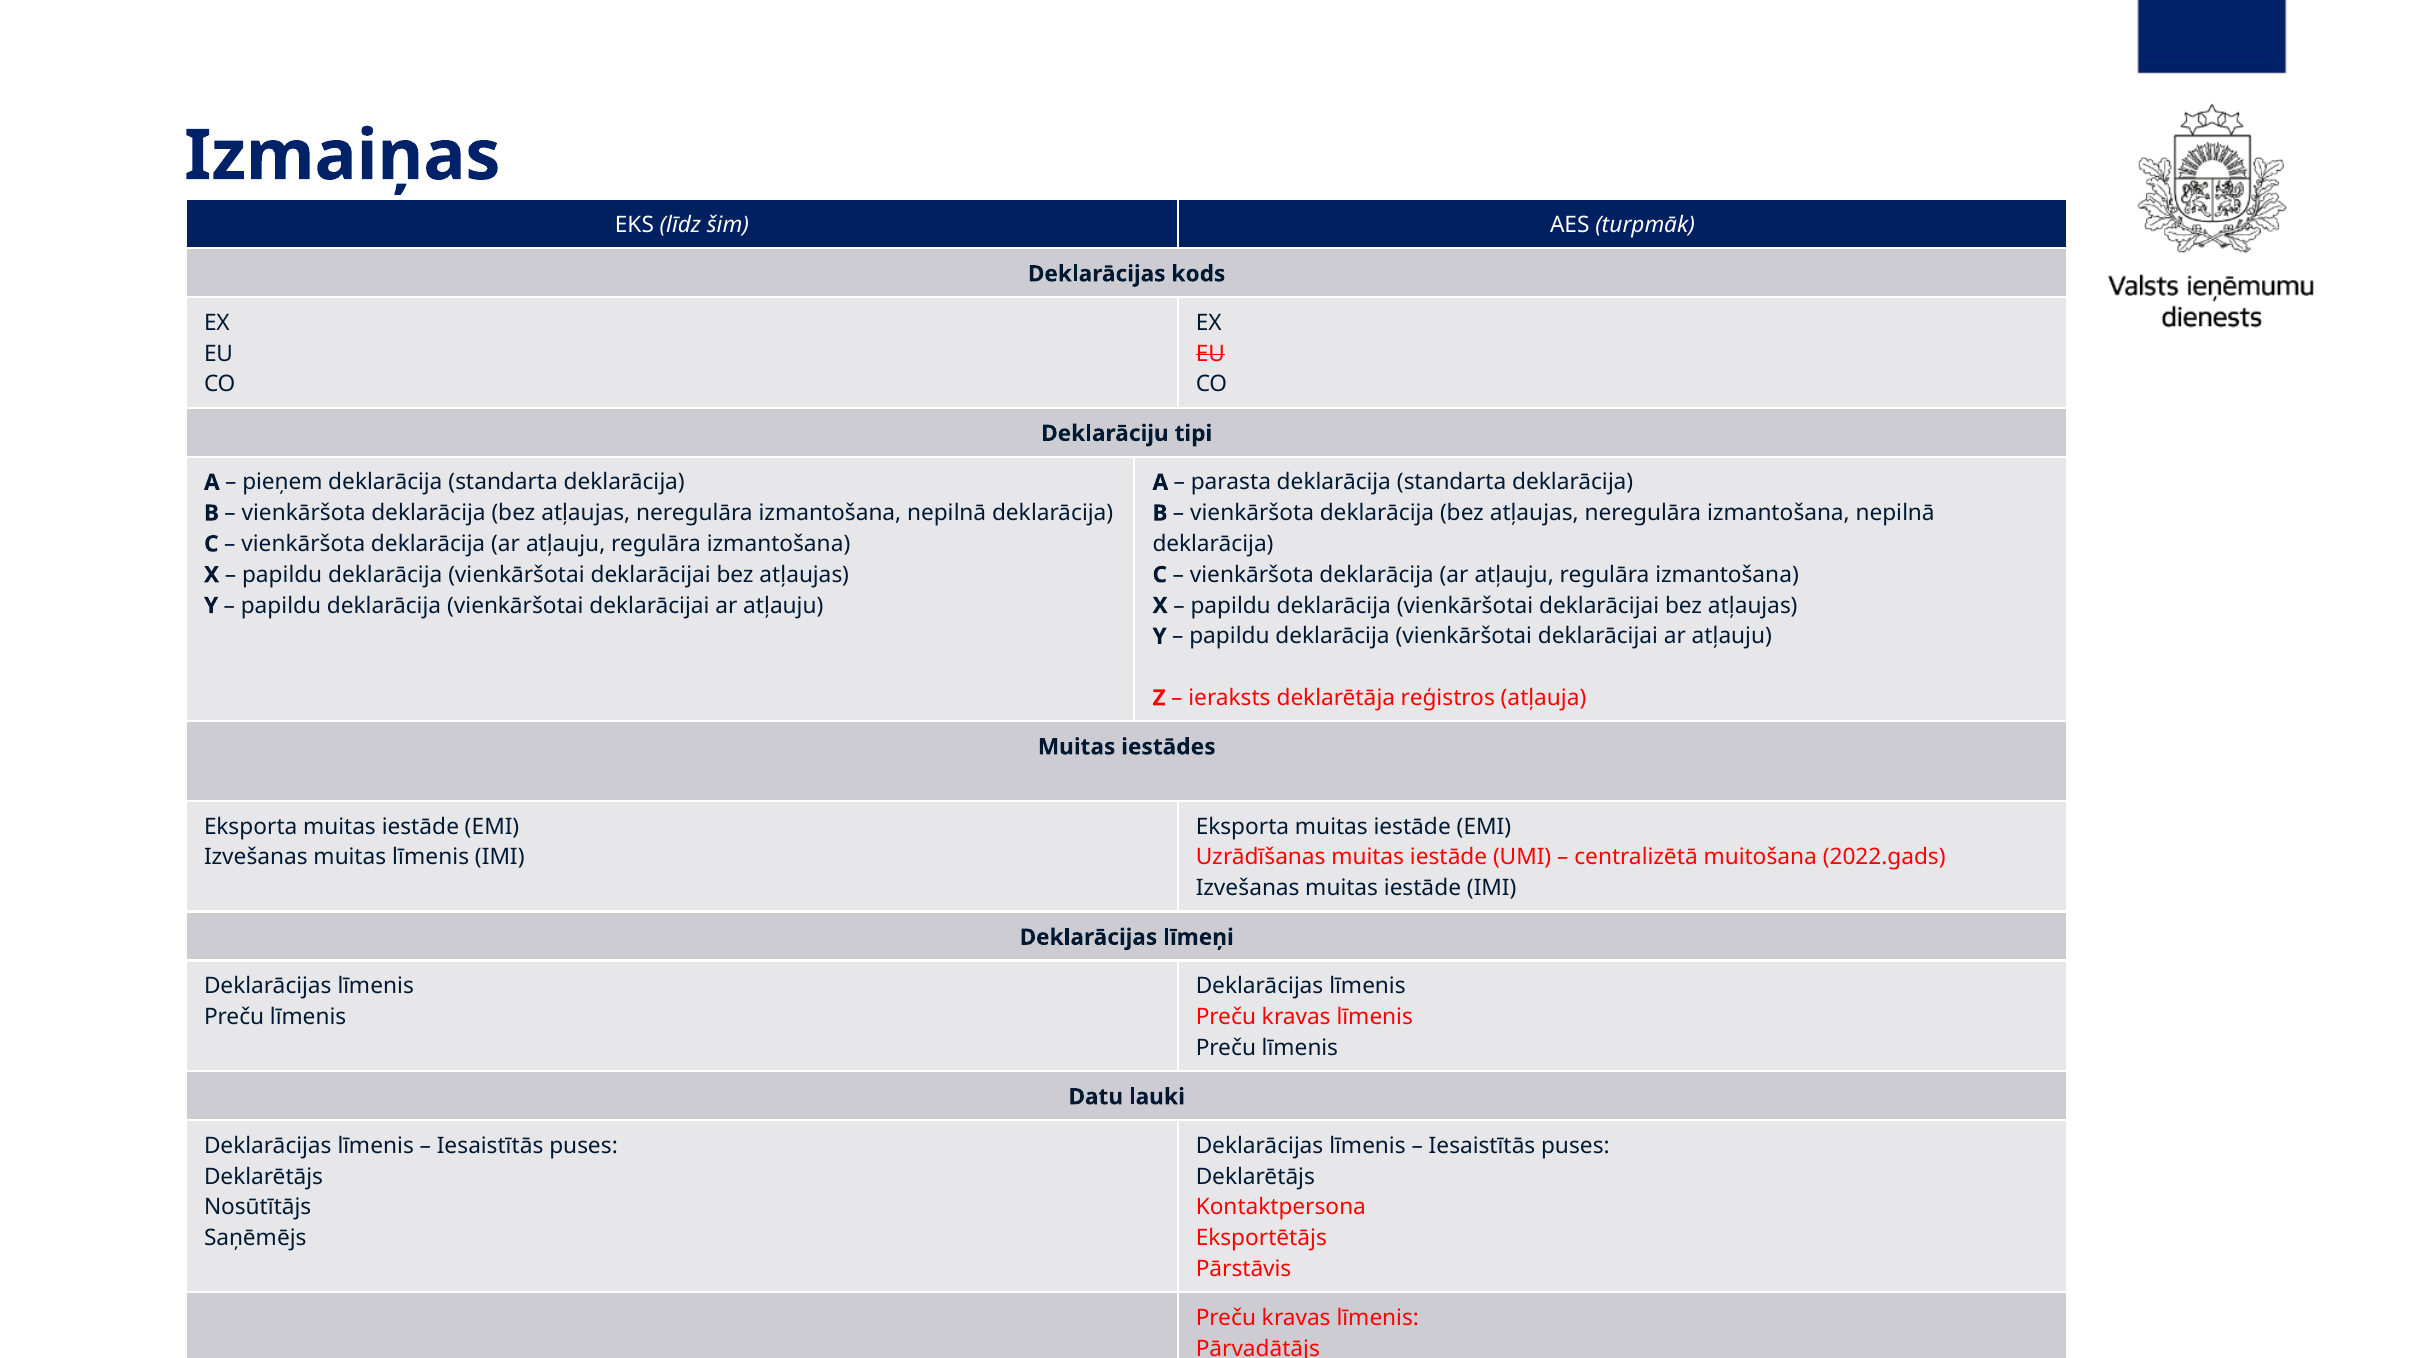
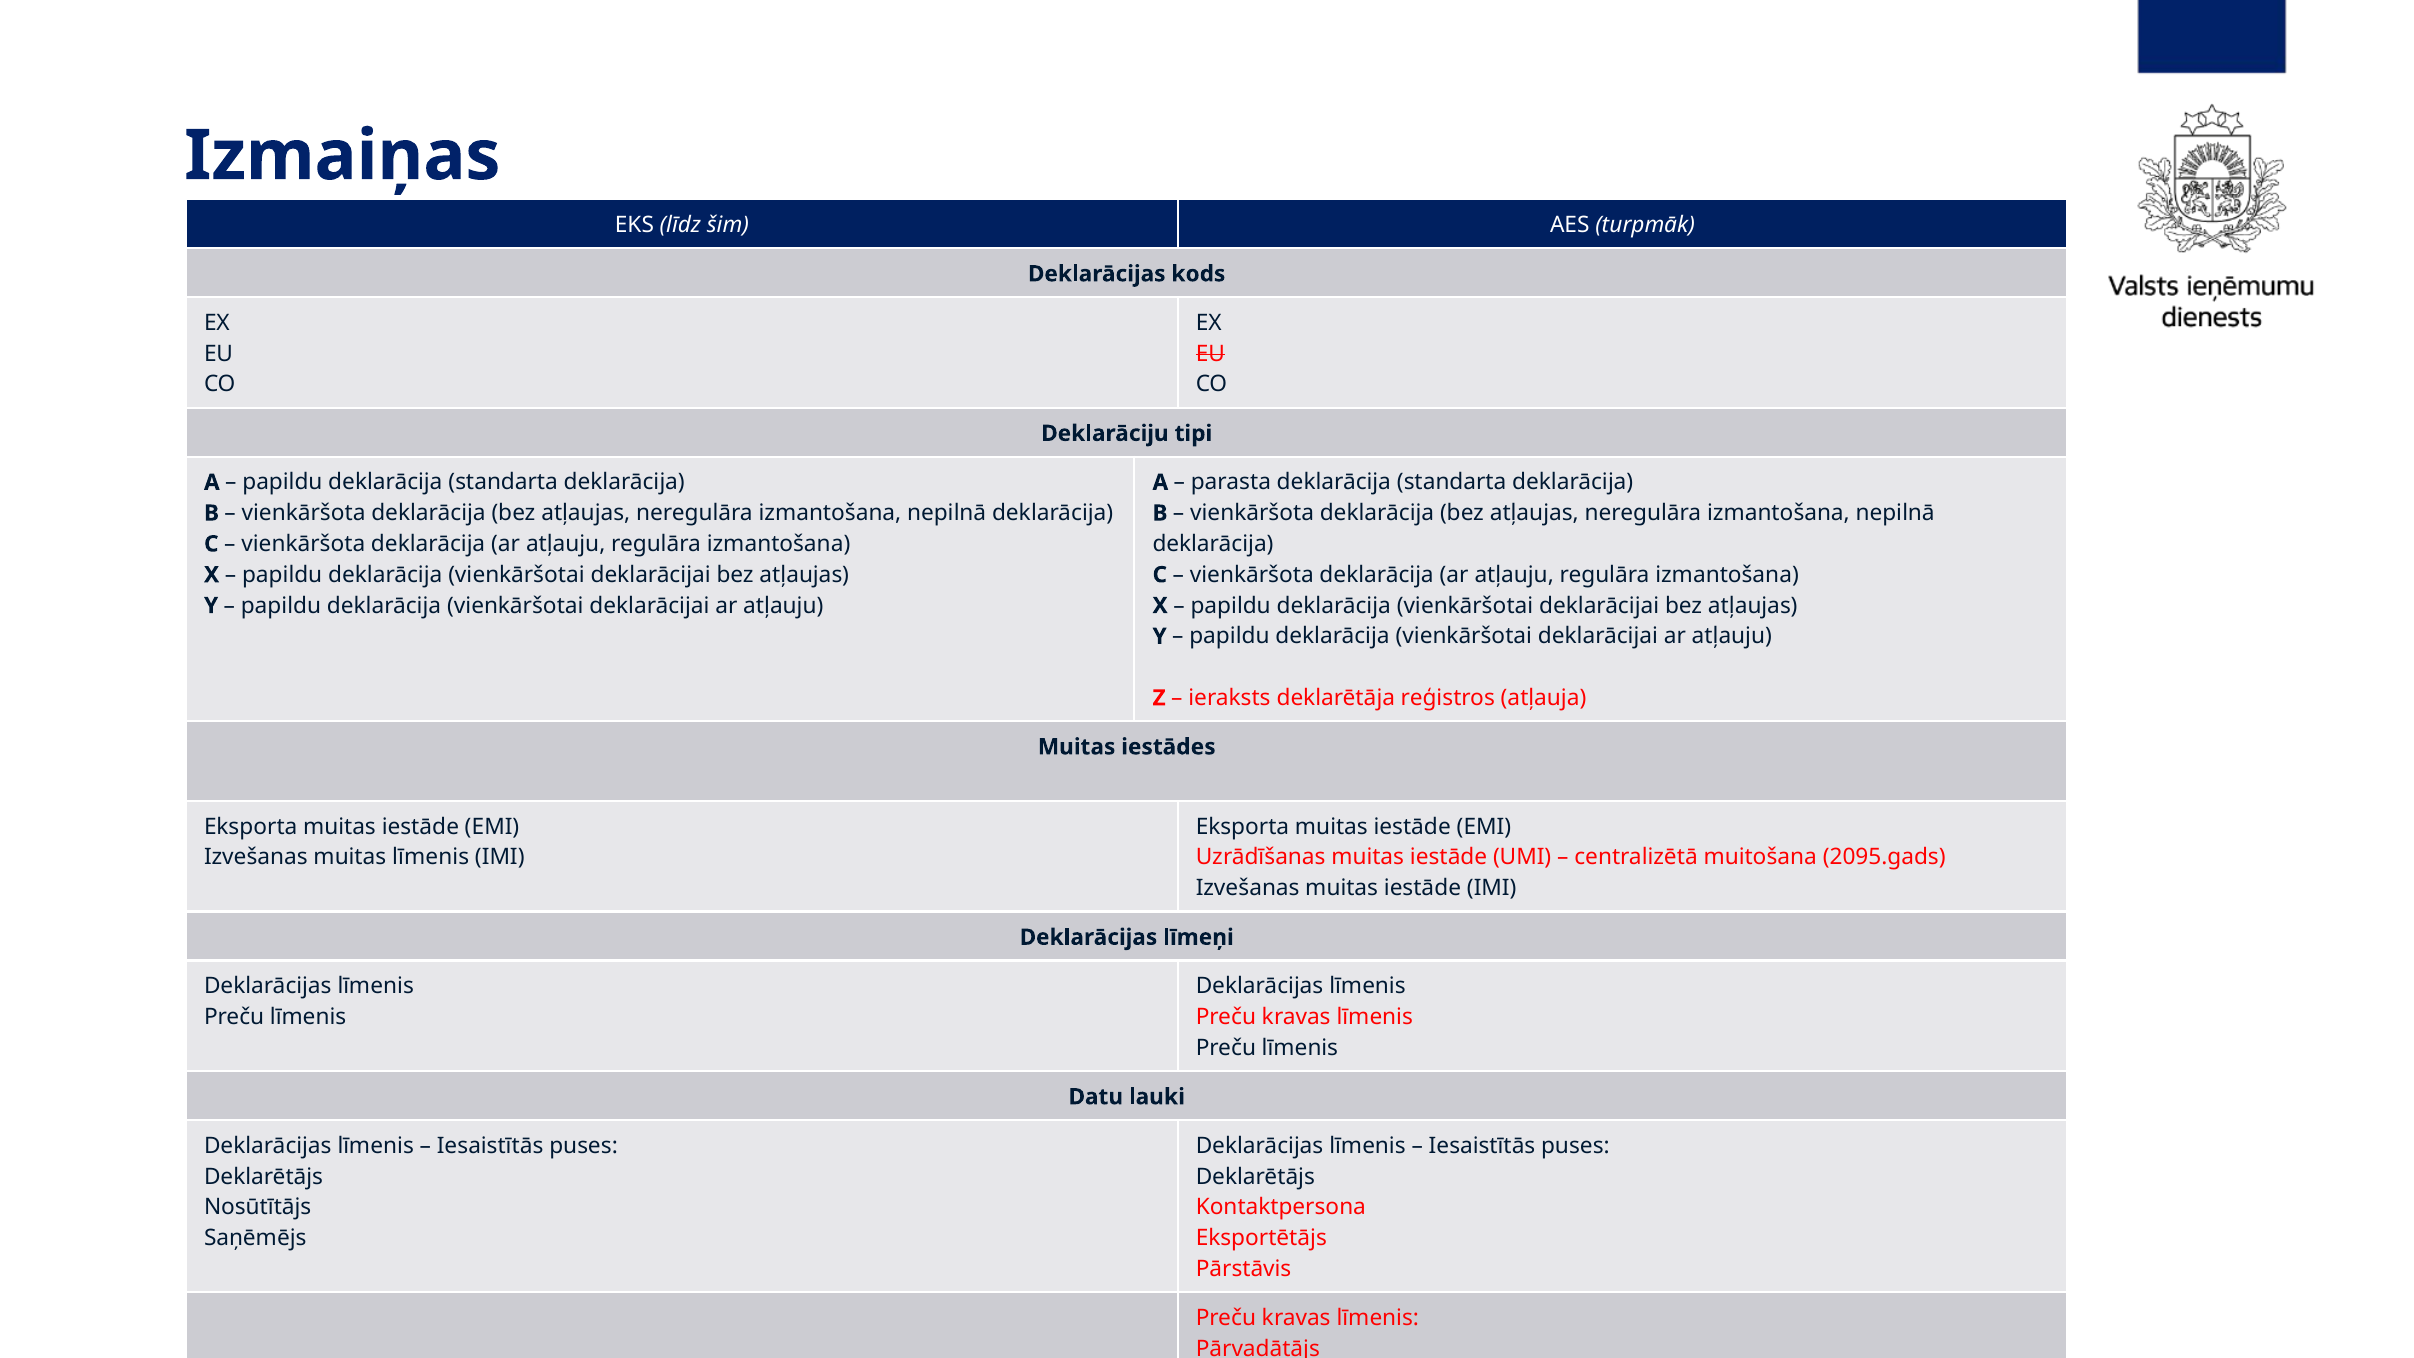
pieņem at (282, 482): pieņem -> papildu
2022.gads: 2022.gads -> 2095.gads
